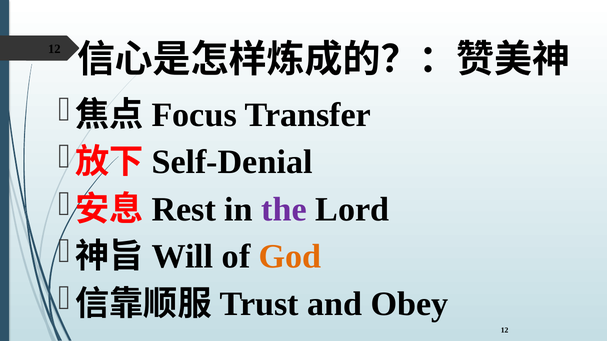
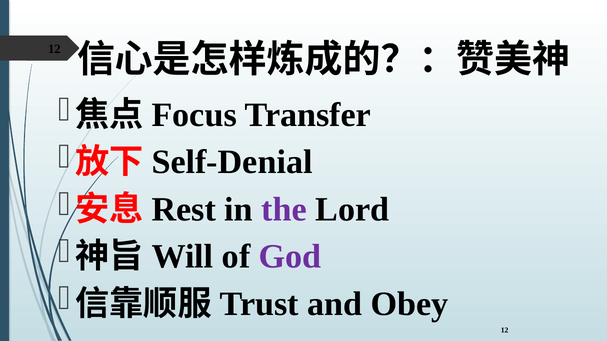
God colour: orange -> purple
